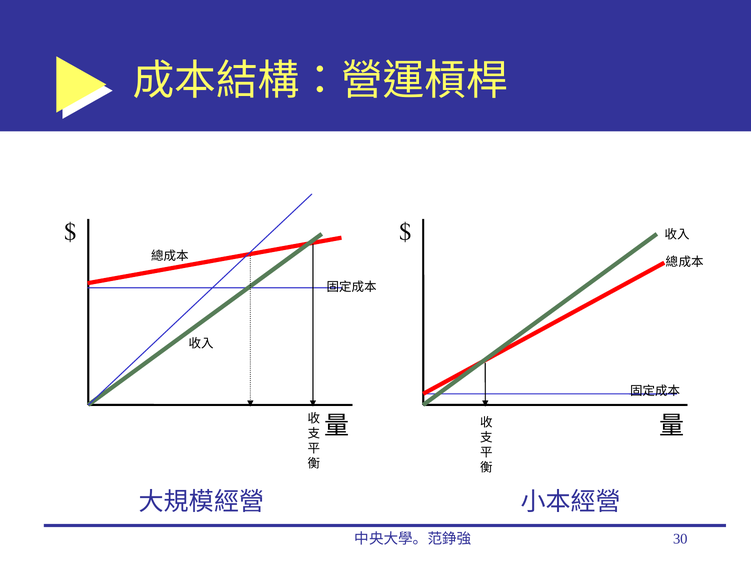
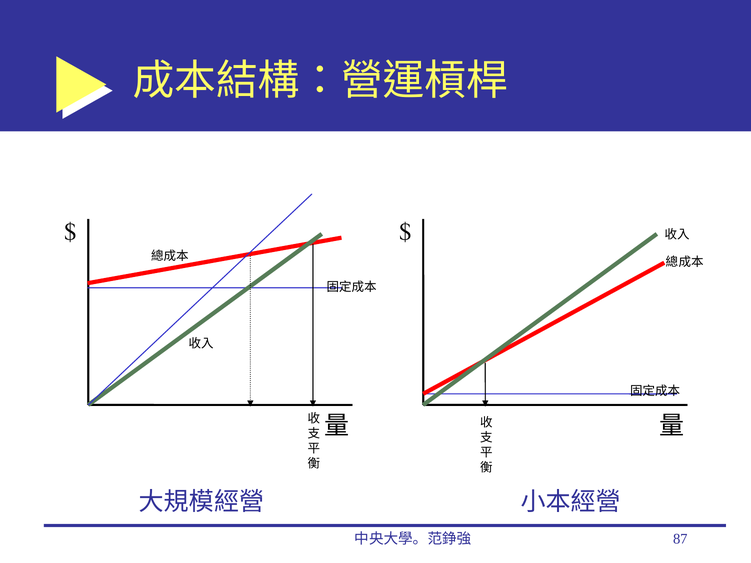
30: 30 -> 87
